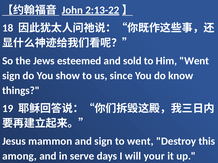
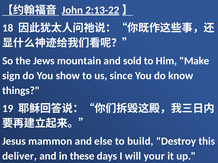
esteemed: esteemed -> mountain
Him Went: Went -> Make
and sign: sign -> else
to went: went -> build
among: among -> deliver
serve: serve -> these
